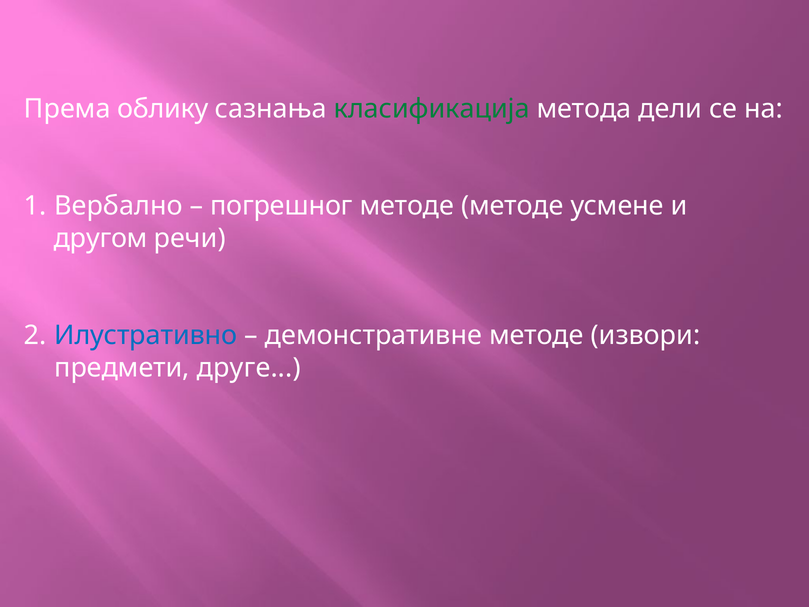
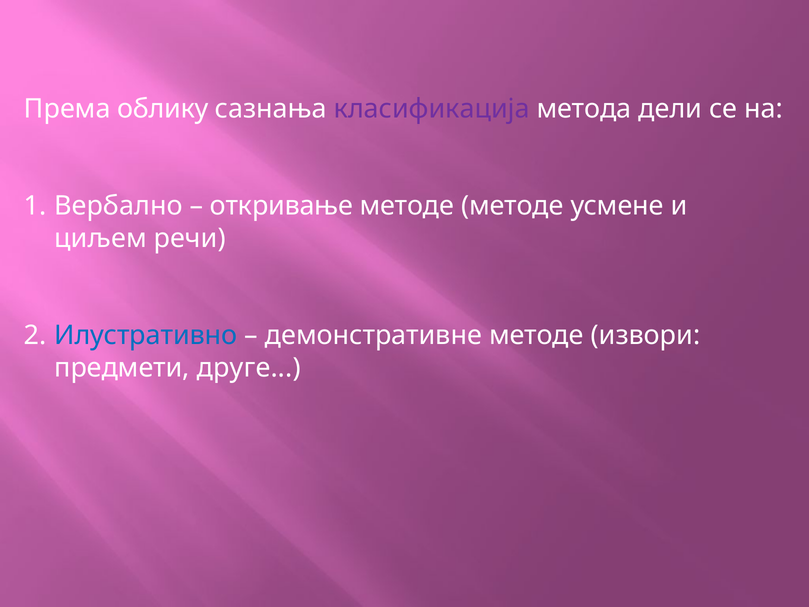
класификација colour: green -> purple
погрешног: погрешног -> откривање
другом: другом -> циљем
